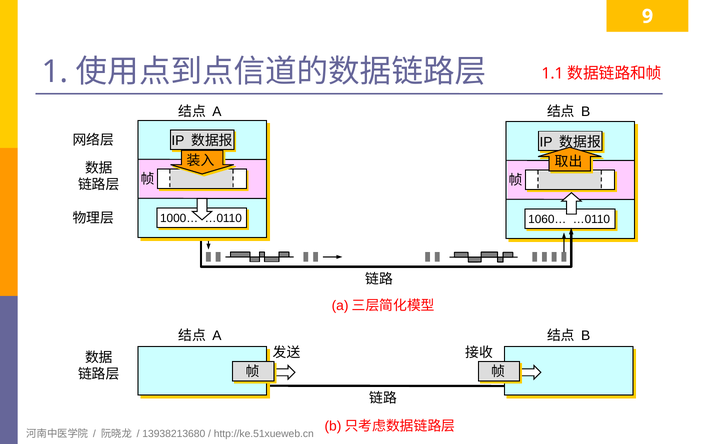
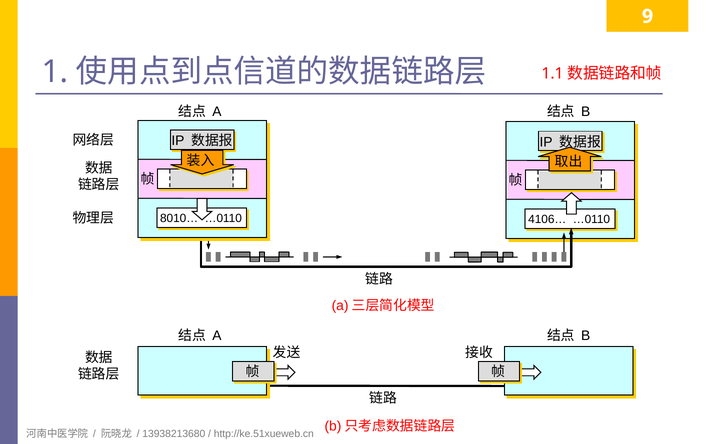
1000…: 1000… -> 8010…
1060…: 1060… -> 4106…
